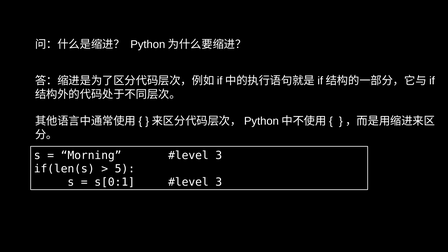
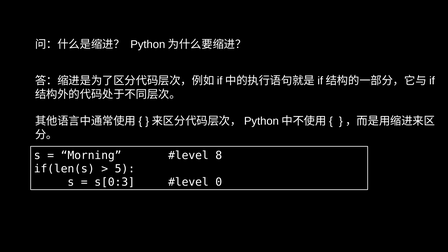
3 at (219, 155): 3 -> 8
s[0:1: s[0:1 -> s[0:3
3 at (219, 182): 3 -> 0
